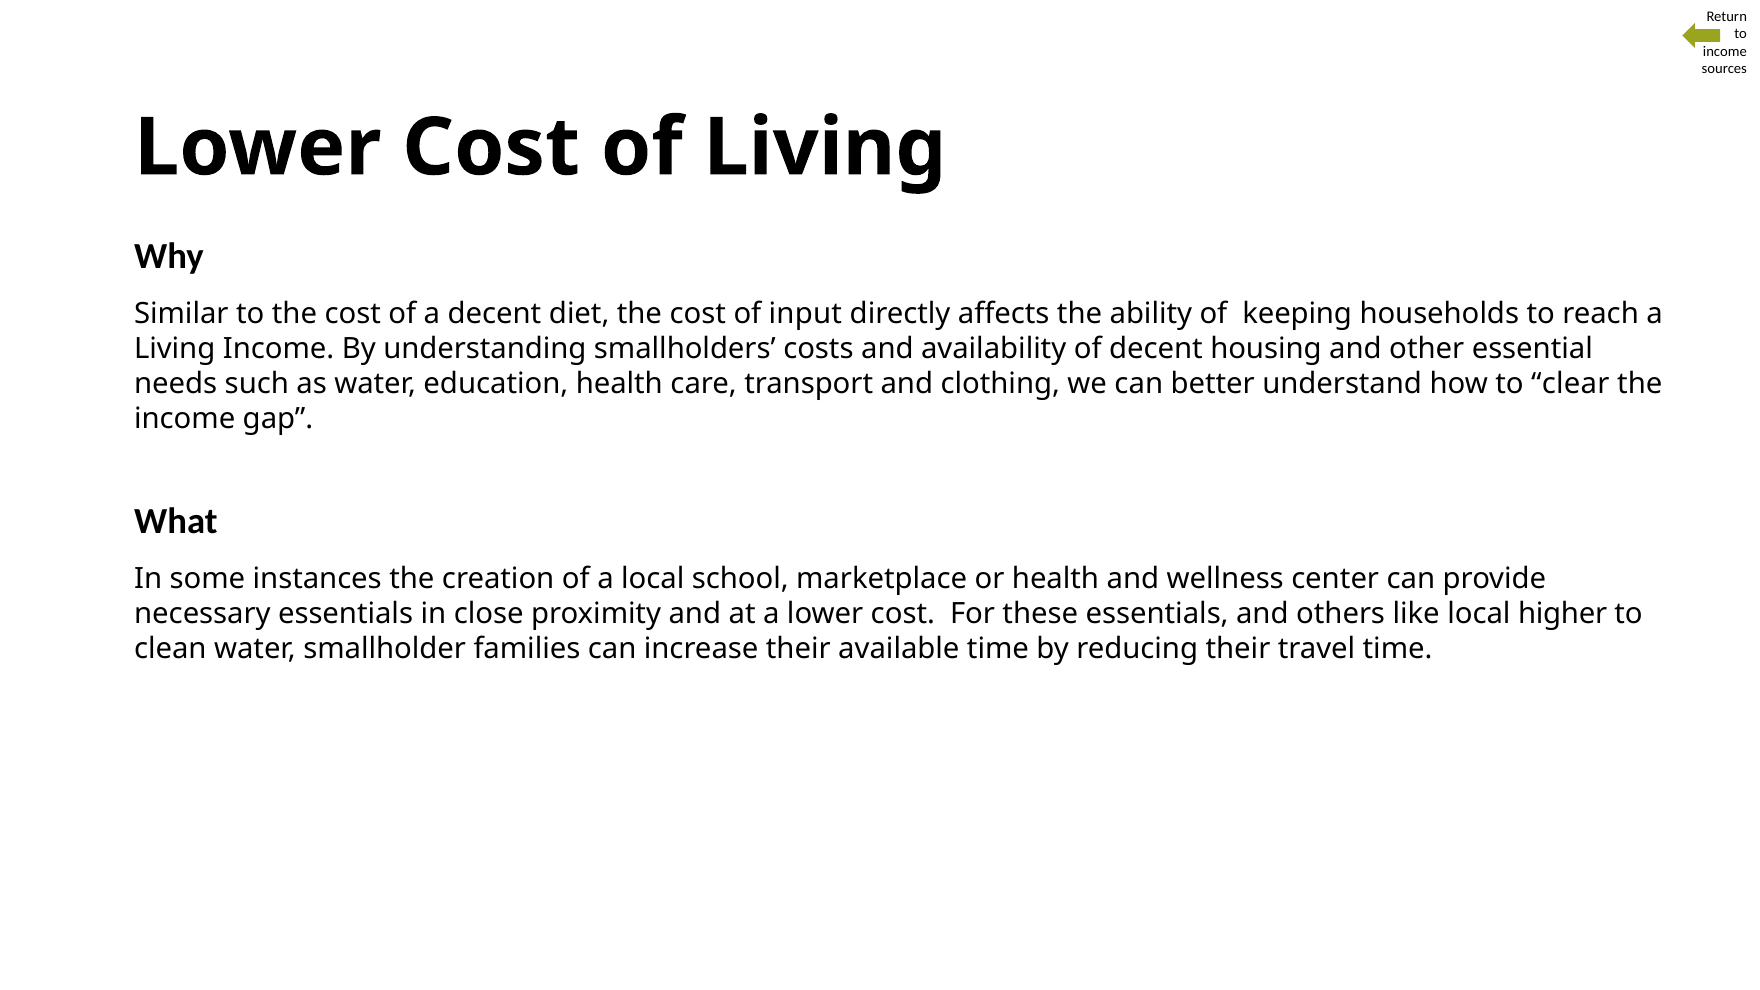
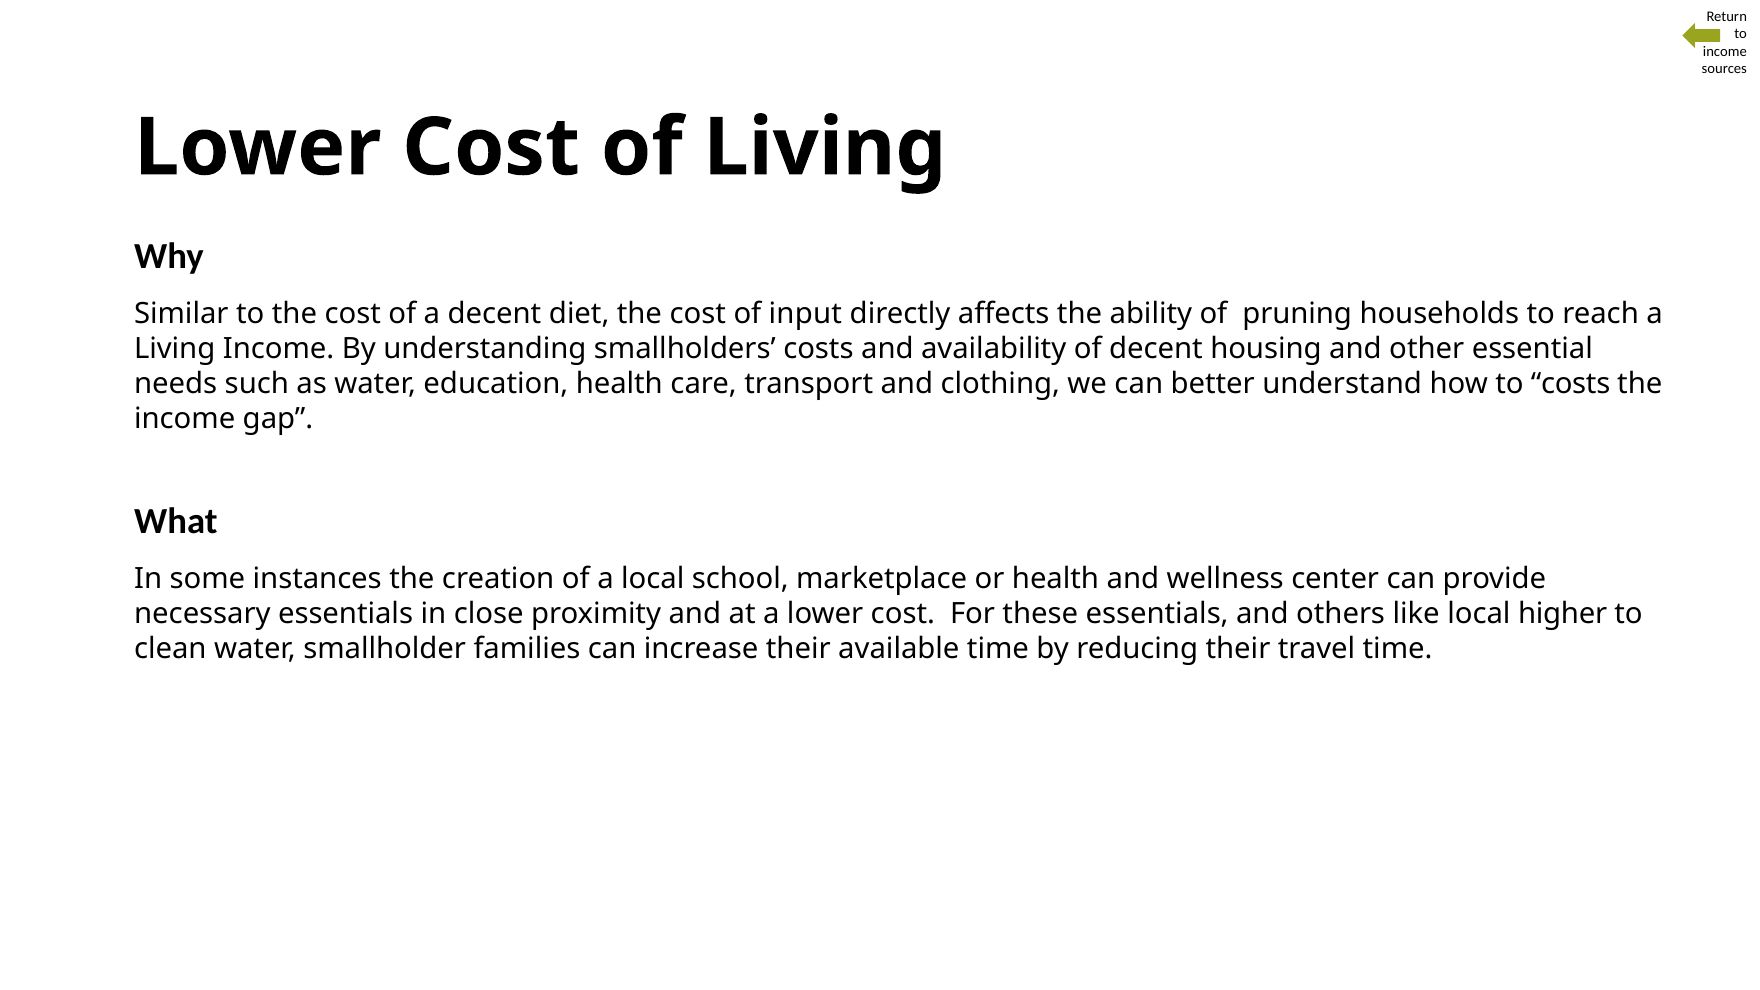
keeping: keeping -> pruning
to clear: clear -> costs
